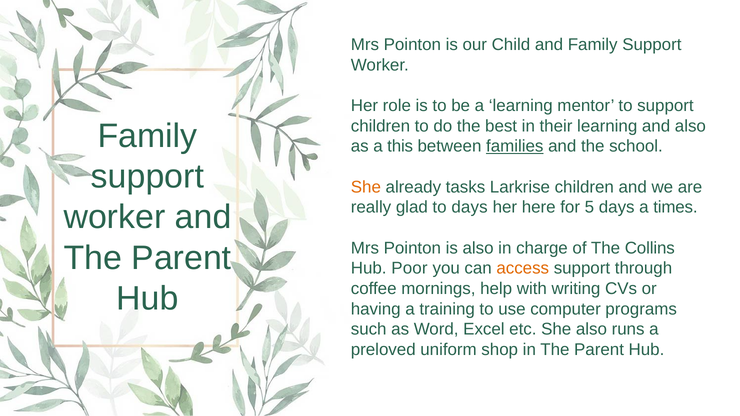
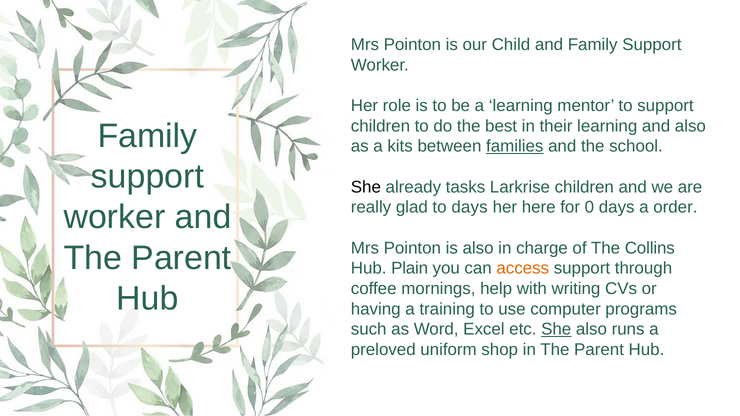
this: this -> kits
She at (366, 187) colour: orange -> black
5: 5 -> 0
times: times -> order
Poor: Poor -> Plain
She at (556, 330) underline: none -> present
